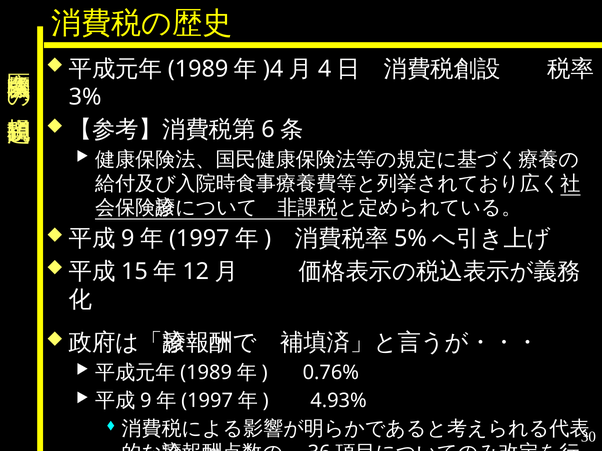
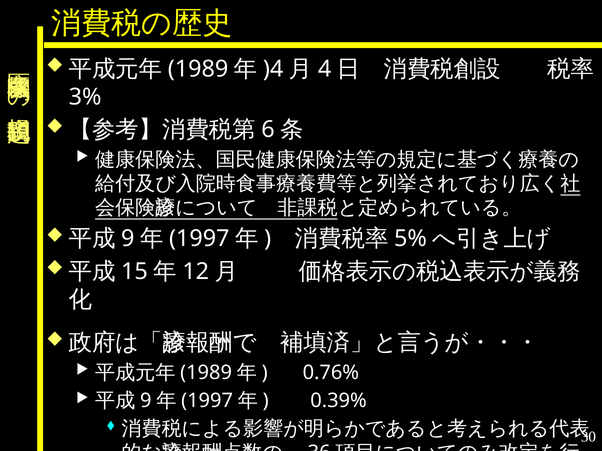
4.93%: 4.93% -> 0.39%
